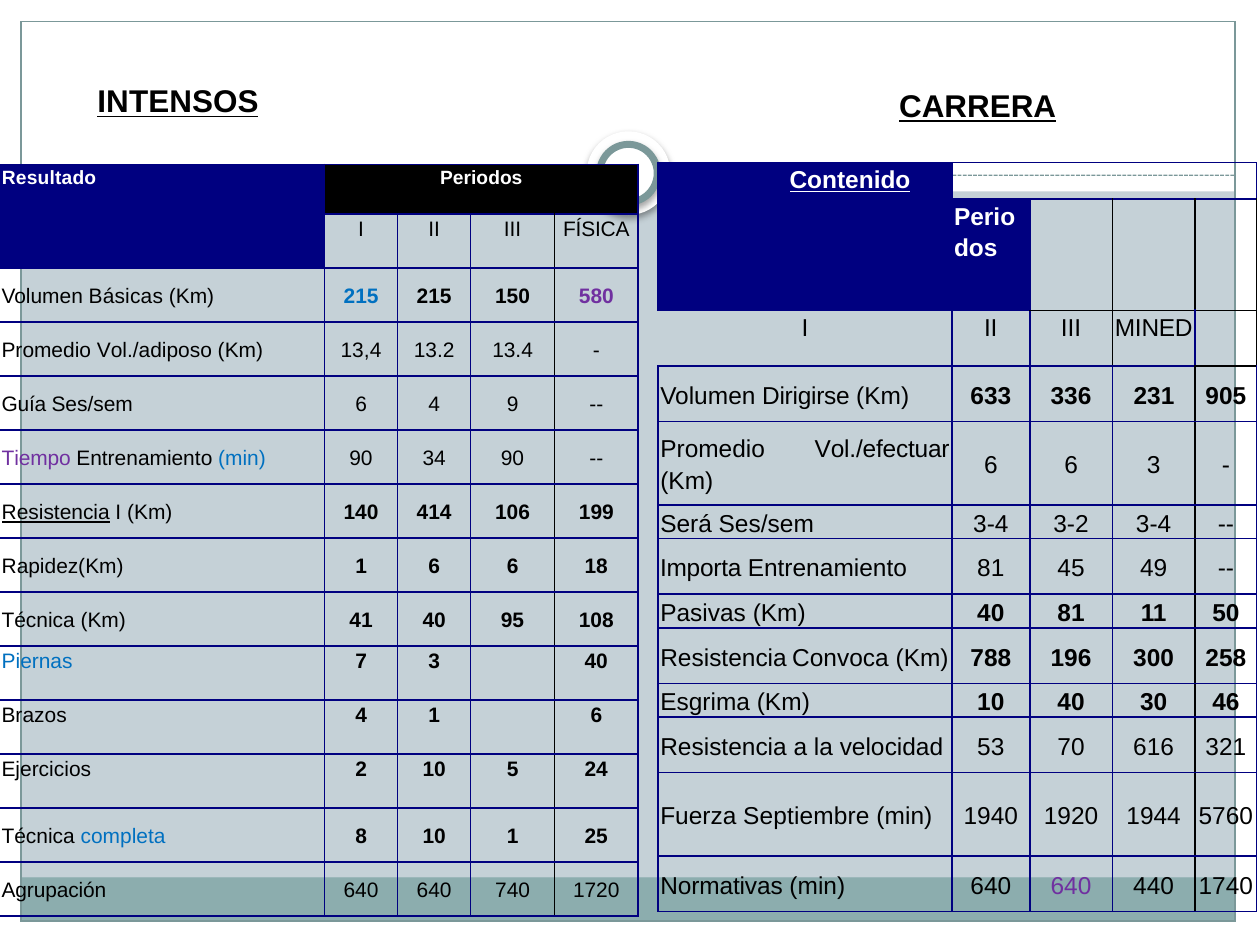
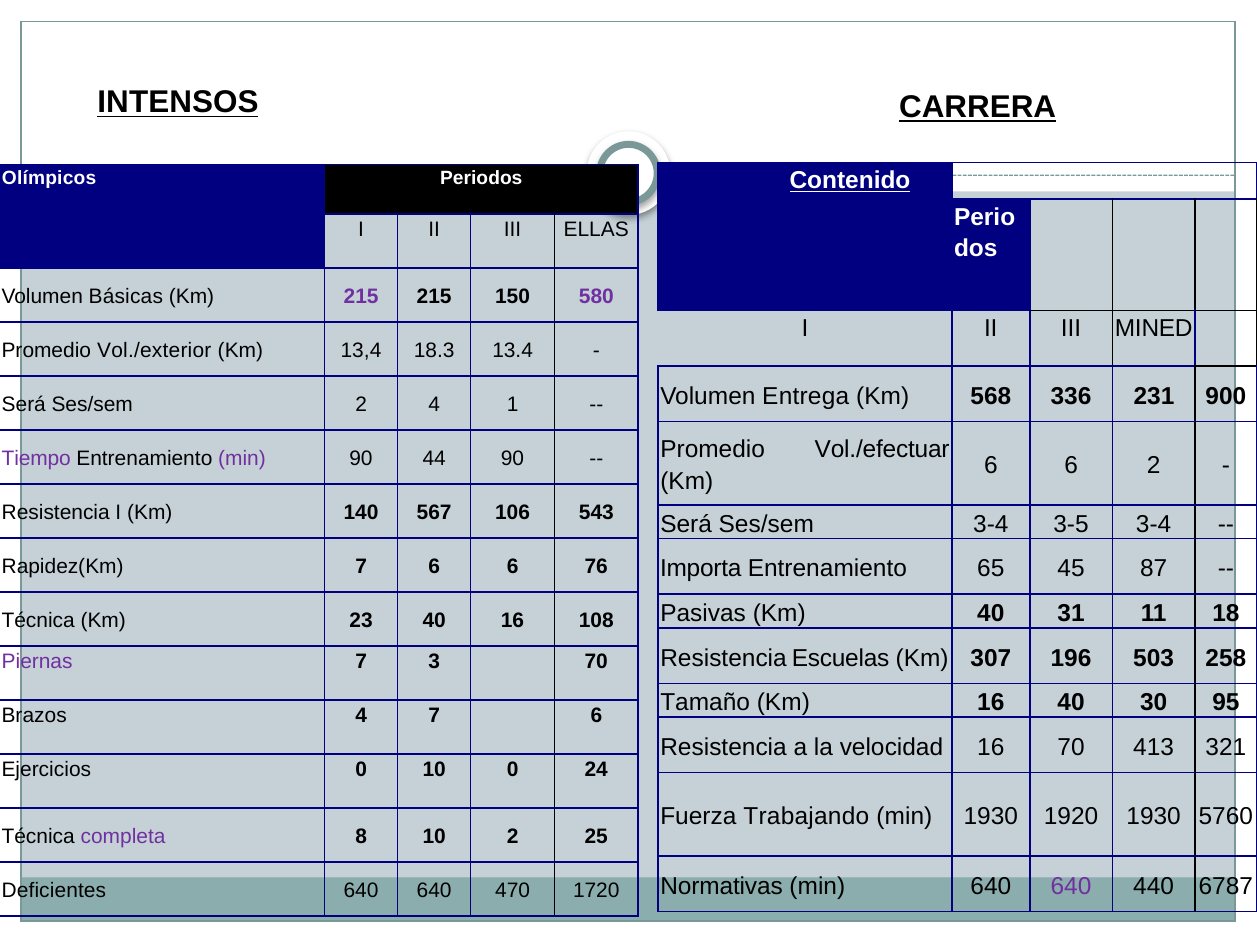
Resultado: Resultado -> Olímpicos
FÍSICA: FÍSICA -> ELLAS
215 at (361, 297) colour: blue -> purple
Vol./adiposo: Vol./adiposo -> Vol./exterior
13.2: 13.2 -> 18.3
Dirigirse: Dirigirse -> Entrega
633: 633 -> 568
905: 905 -> 900
Guía at (24, 405): Guía -> Será
Ses/sem 6: 6 -> 2
9: 9 -> 1
min at (242, 459) colour: blue -> purple
34: 34 -> 44
6 3: 3 -> 2
Resistencia at (56, 513) underline: present -> none
414: 414 -> 567
199: 199 -> 543
3-2: 3-2 -> 3-5
Rapidez(Km 1: 1 -> 7
18: 18 -> 76
Entrenamiento 81: 81 -> 65
49: 49 -> 87
40 81: 81 -> 31
50: 50 -> 18
41: 41 -> 23
40 95: 95 -> 16
Convoca: Convoca -> Escuelas
788: 788 -> 307
300: 300 -> 503
Piernas colour: blue -> purple
3 40: 40 -> 70
Esgrima: Esgrima -> Tamaño
Km 10: 10 -> 16
46: 46 -> 95
4 1: 1 -> 7
velocidad 53: 53 -> 16
616: 616 -> 413
Ejercicios 2: 2 -> 0
10 5: 5 -> 0
Septiembre: Septiembre -> Trabajando
min 1940: 1940 -> 1930
1920 1944: 1944 -> 1930
completa colour: blue -> purple
10 1: 1 -> 2
1740: 1740 -> 6787
Agrupación: Agrupación -> Deficientes
740: 740 -> 470
